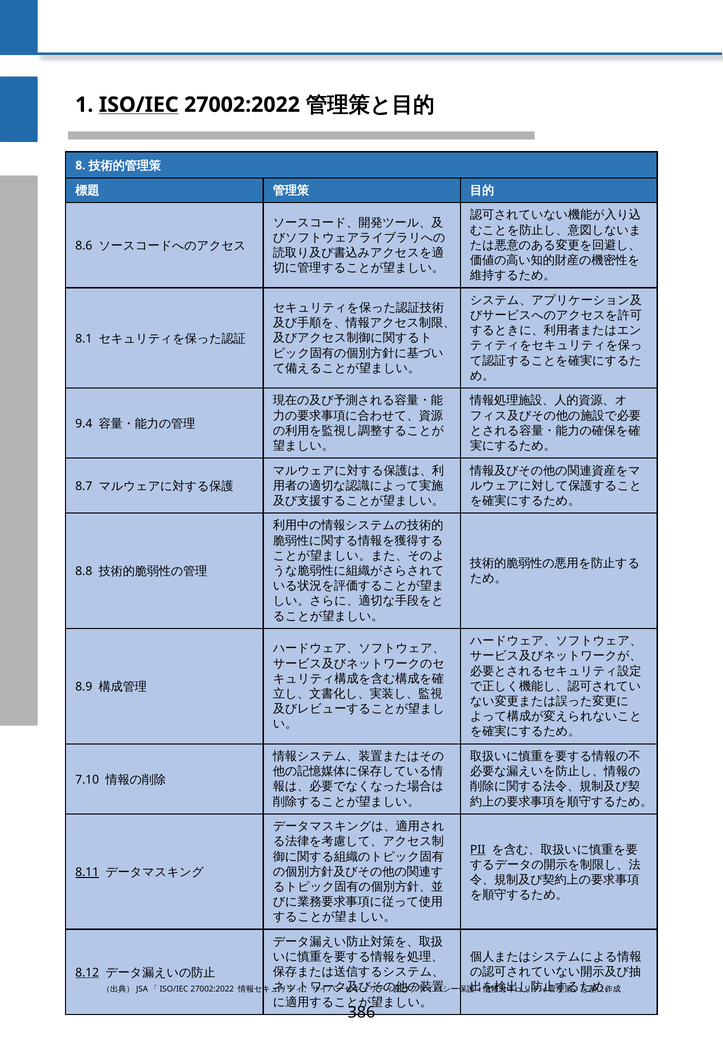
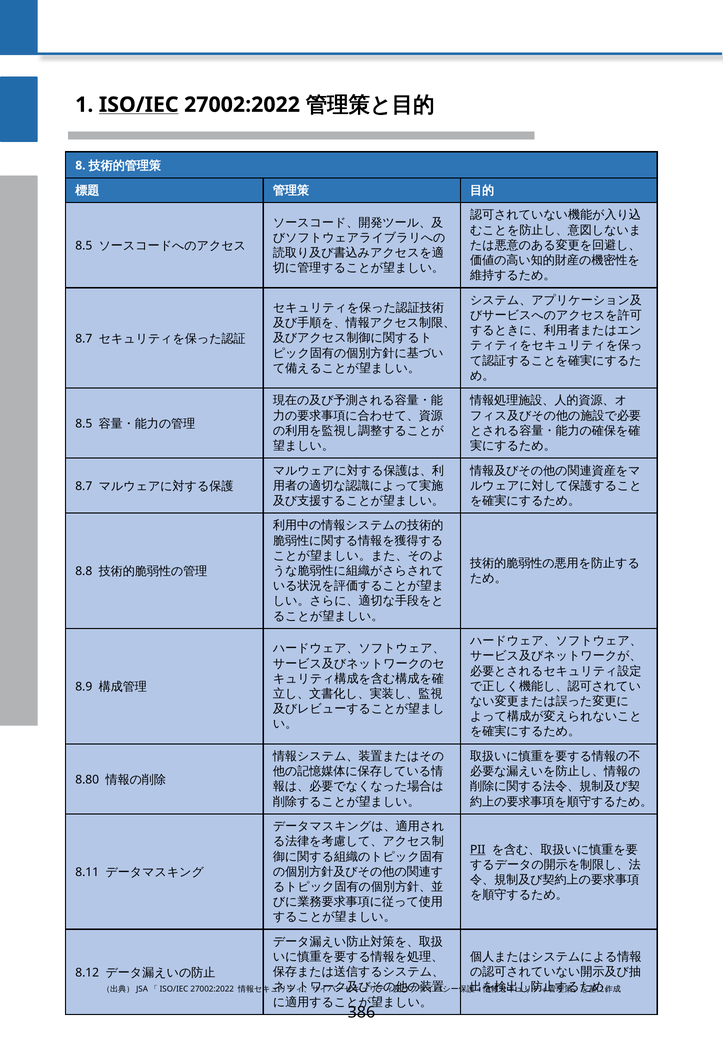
8.6 at (84, 246): 8.6 -> 8.5
8.1 at (84, 339): 8.1 -> 8.7
9.4 at (84, 424): 9.4 -> 8.5
7.10: 7.10 -> 8.80
8.11 underline: present -> none
8.12 underline: present -> none
